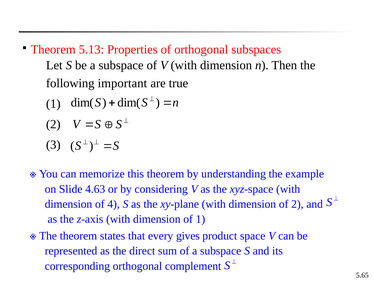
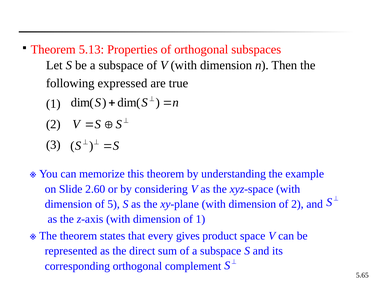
important: important -> expressed
4.63: 4.63 -> 2.60
4: 4 -> 5
